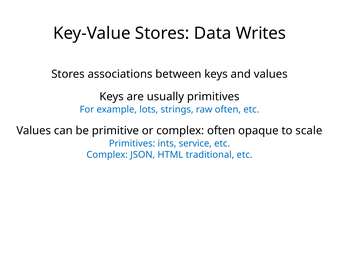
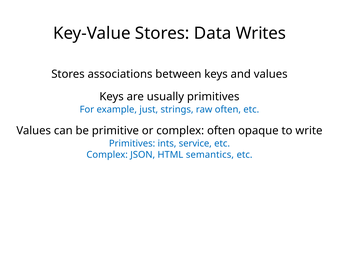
lots: lots -> just
scale: scale -> write
traditional: traditional -> semantics
